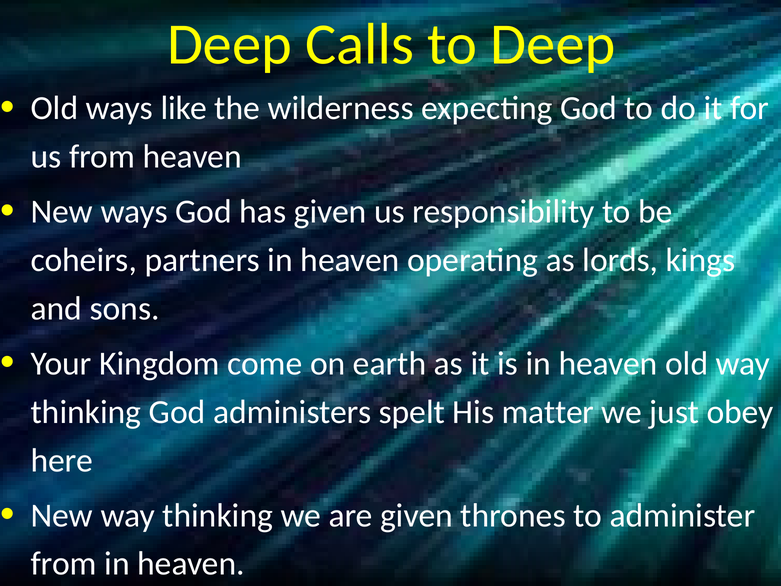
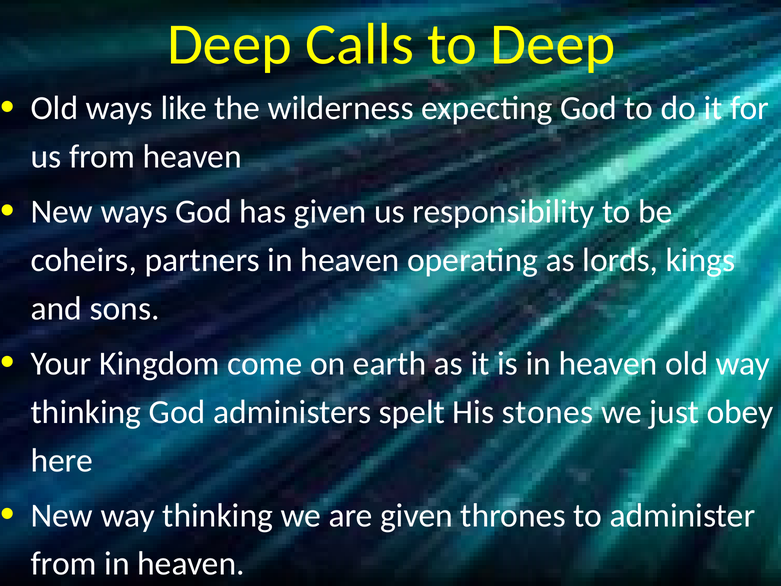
matter: matter -> stones
